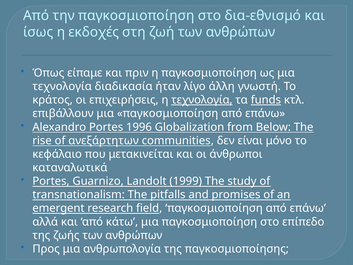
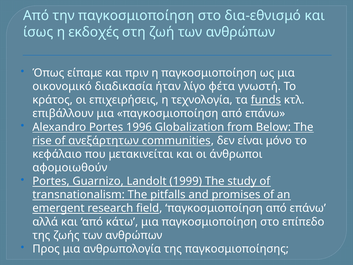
τεχνολογία at (62, 86): τεχνολογία -> οικονομικό
άλλη: άλλη -> φέτα
τεχνολογία at (202, 100) underline: present -> none
καταναλωτικά: καταναλωτικά -> αφομοιωθούν
